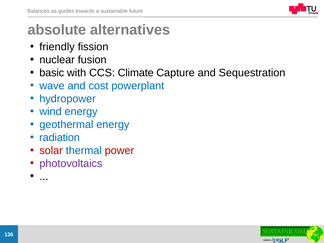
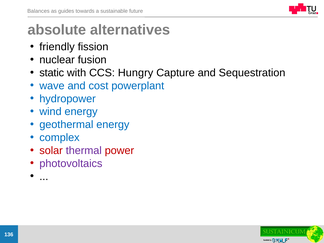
basic: basic -> static
Climate: Climate -> Hungry
radiation: radiation -> complex
thermal colour: blue -> purple
